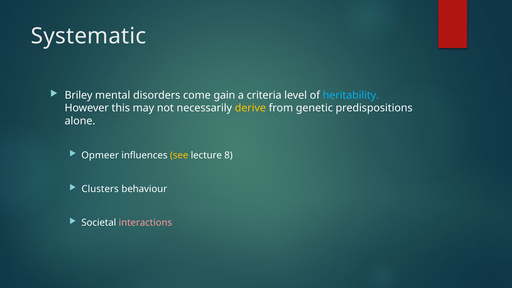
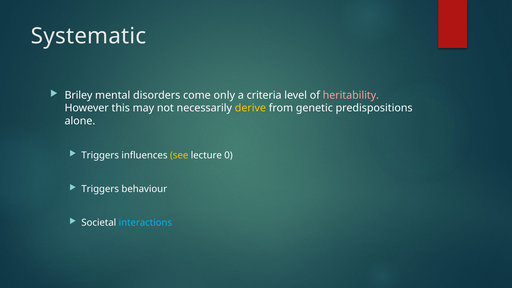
gain: gain -> only
heritability colour: light blue -> pink
Opmeer at (100, 155): Opmeer -> Triggers
8: 8 -> 0
Clusters at (100, 189): Clusters -> Triggers
interactions colour: pink -> light blue
